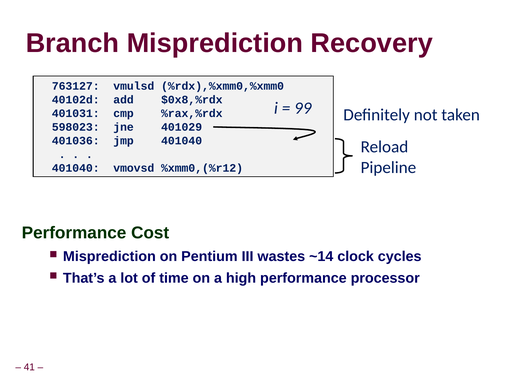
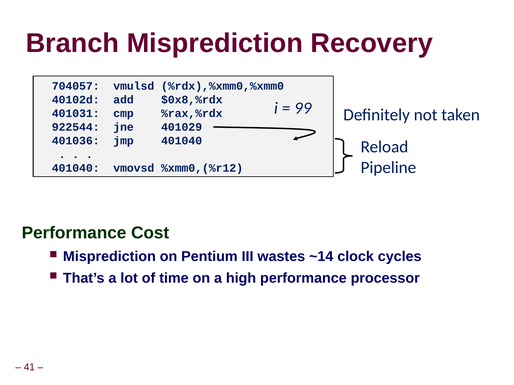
763127: 763127 -> 704057
598023: 598023 -> 922544
